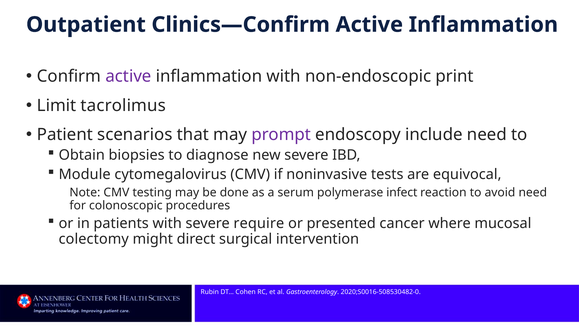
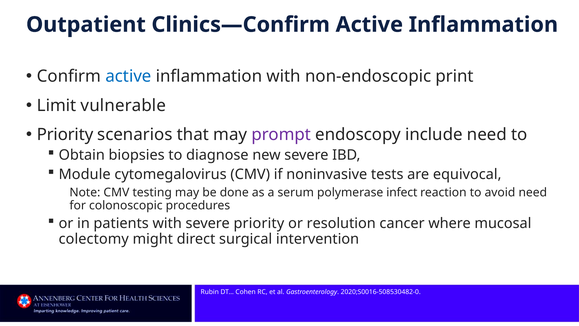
active at (128, 76) colour: purple -> blue
tacrolimus: tacrolimus -> vulnerable
Patient at (65, 134): Patient -> Priority
severe require: require -> priority
presented: presented -> resolution
